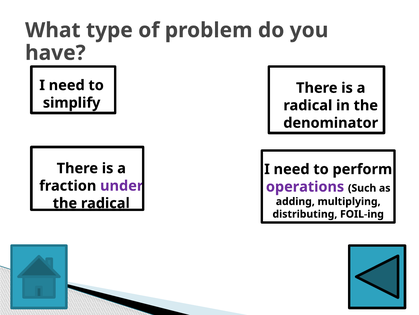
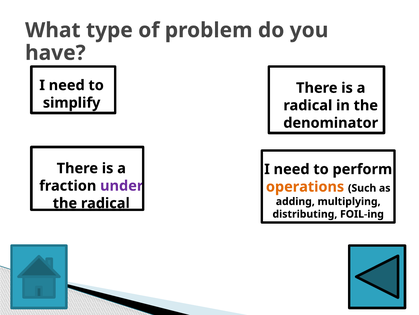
operations colour: purple -> orange
